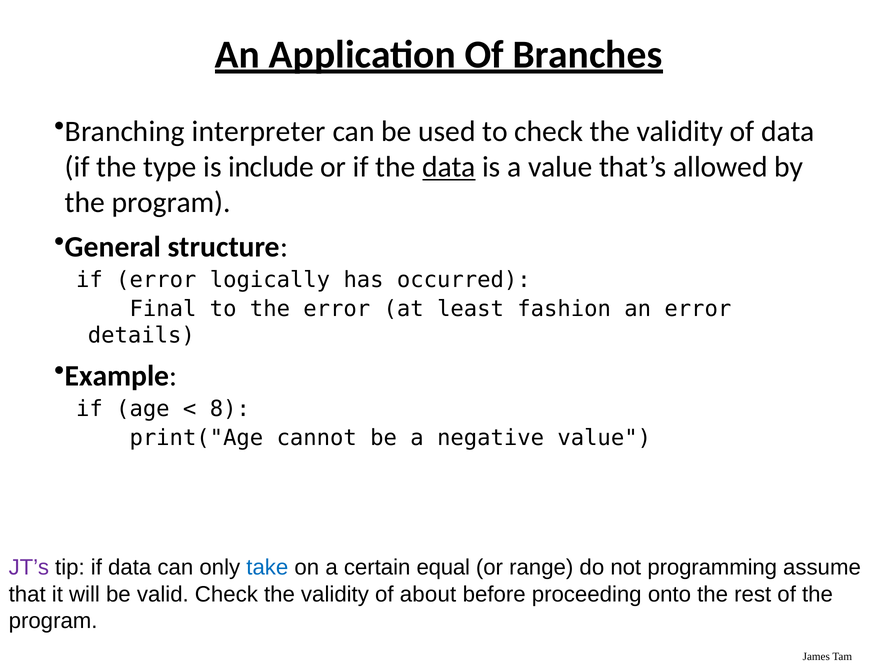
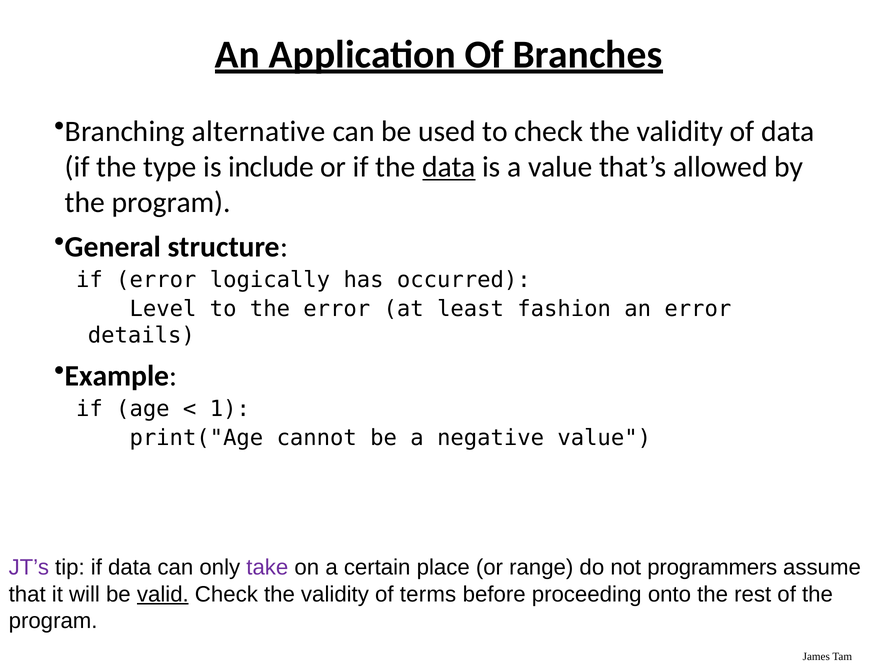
interpreter: interpreter -> alternative
Final: Final -> Level
8: 8 -> 1
take colour: blue -> purple
equal: equal -> place
programming: programming -> programmers
valid underline: none -> present
about: about -> terms
